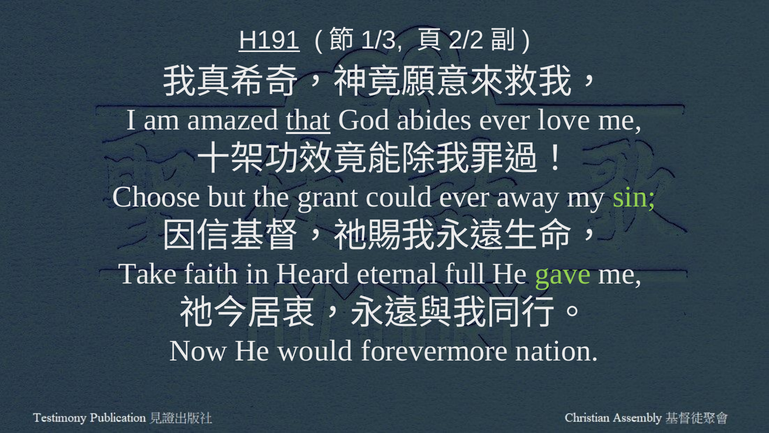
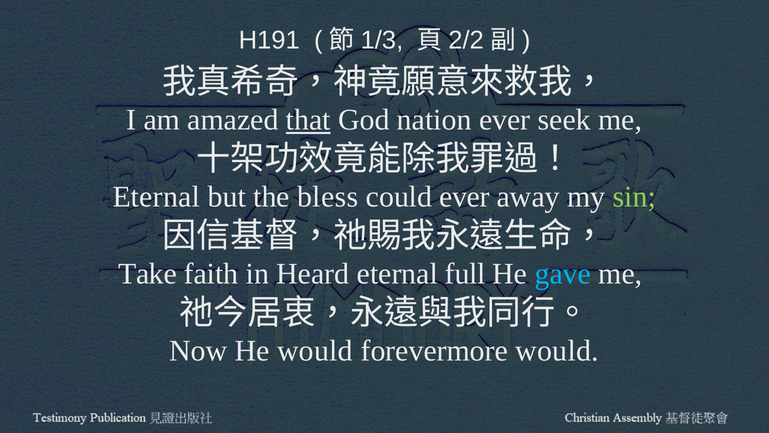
H191 underline: present -> none
abides: abides -> nation
love: love -> seek
Choose at (157, 197): Choose -> Eternal
grant: grant -> bless
gave colour: light green -> light blue
forevermore nation: nation -> would
